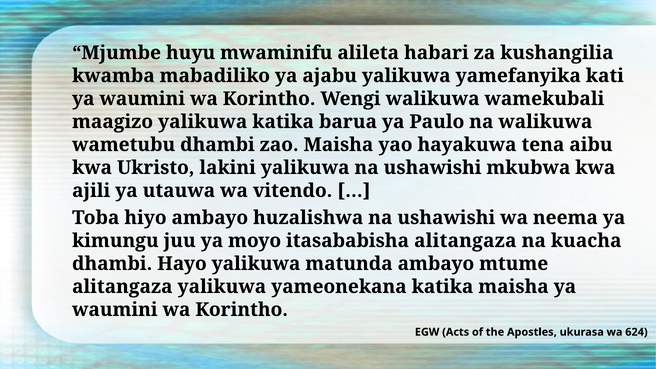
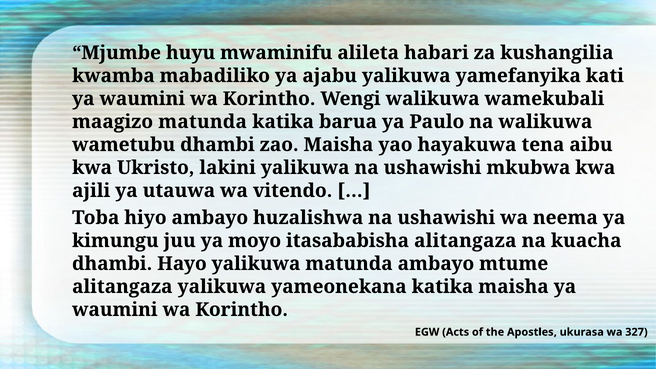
maagizo yalikuwa: yalikuwa -> matunda
624: 624 -> 327
